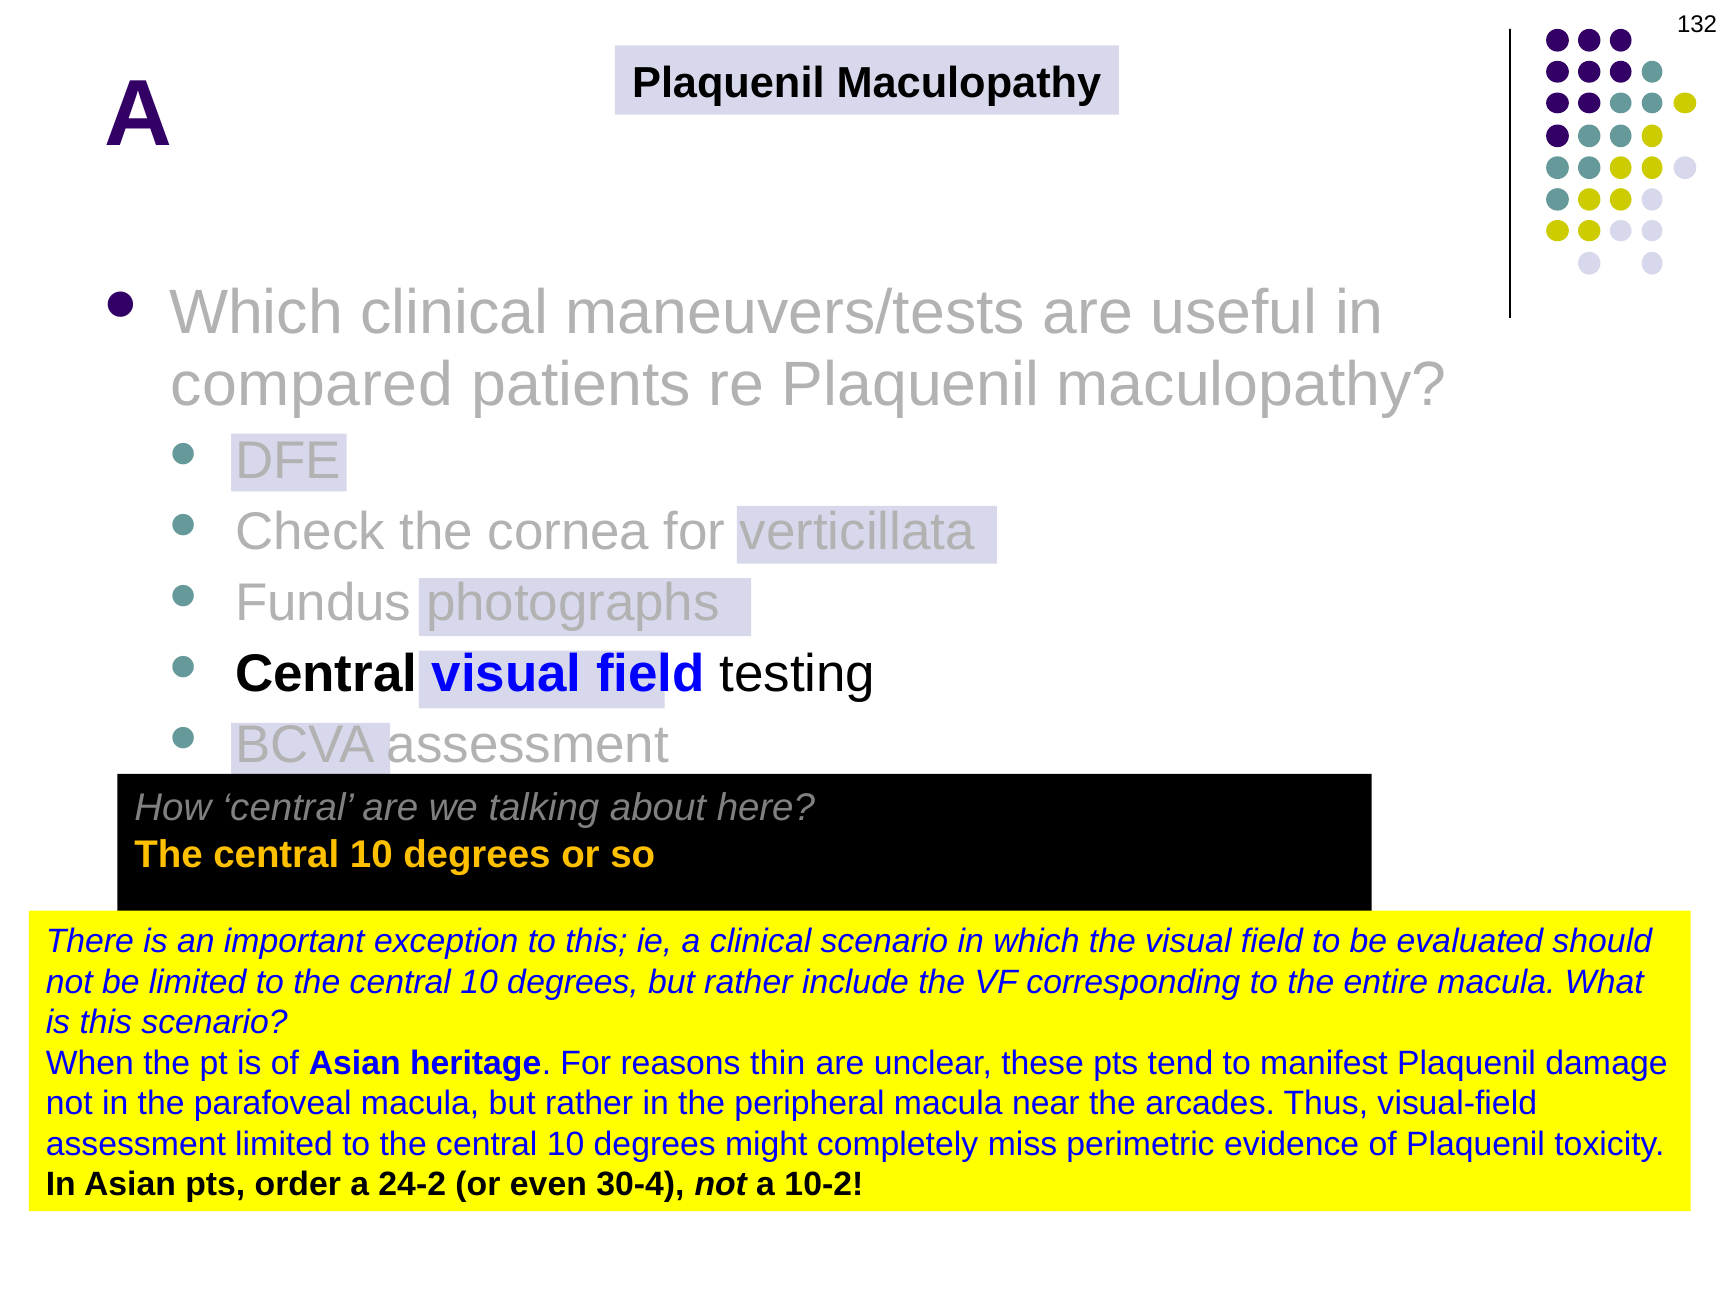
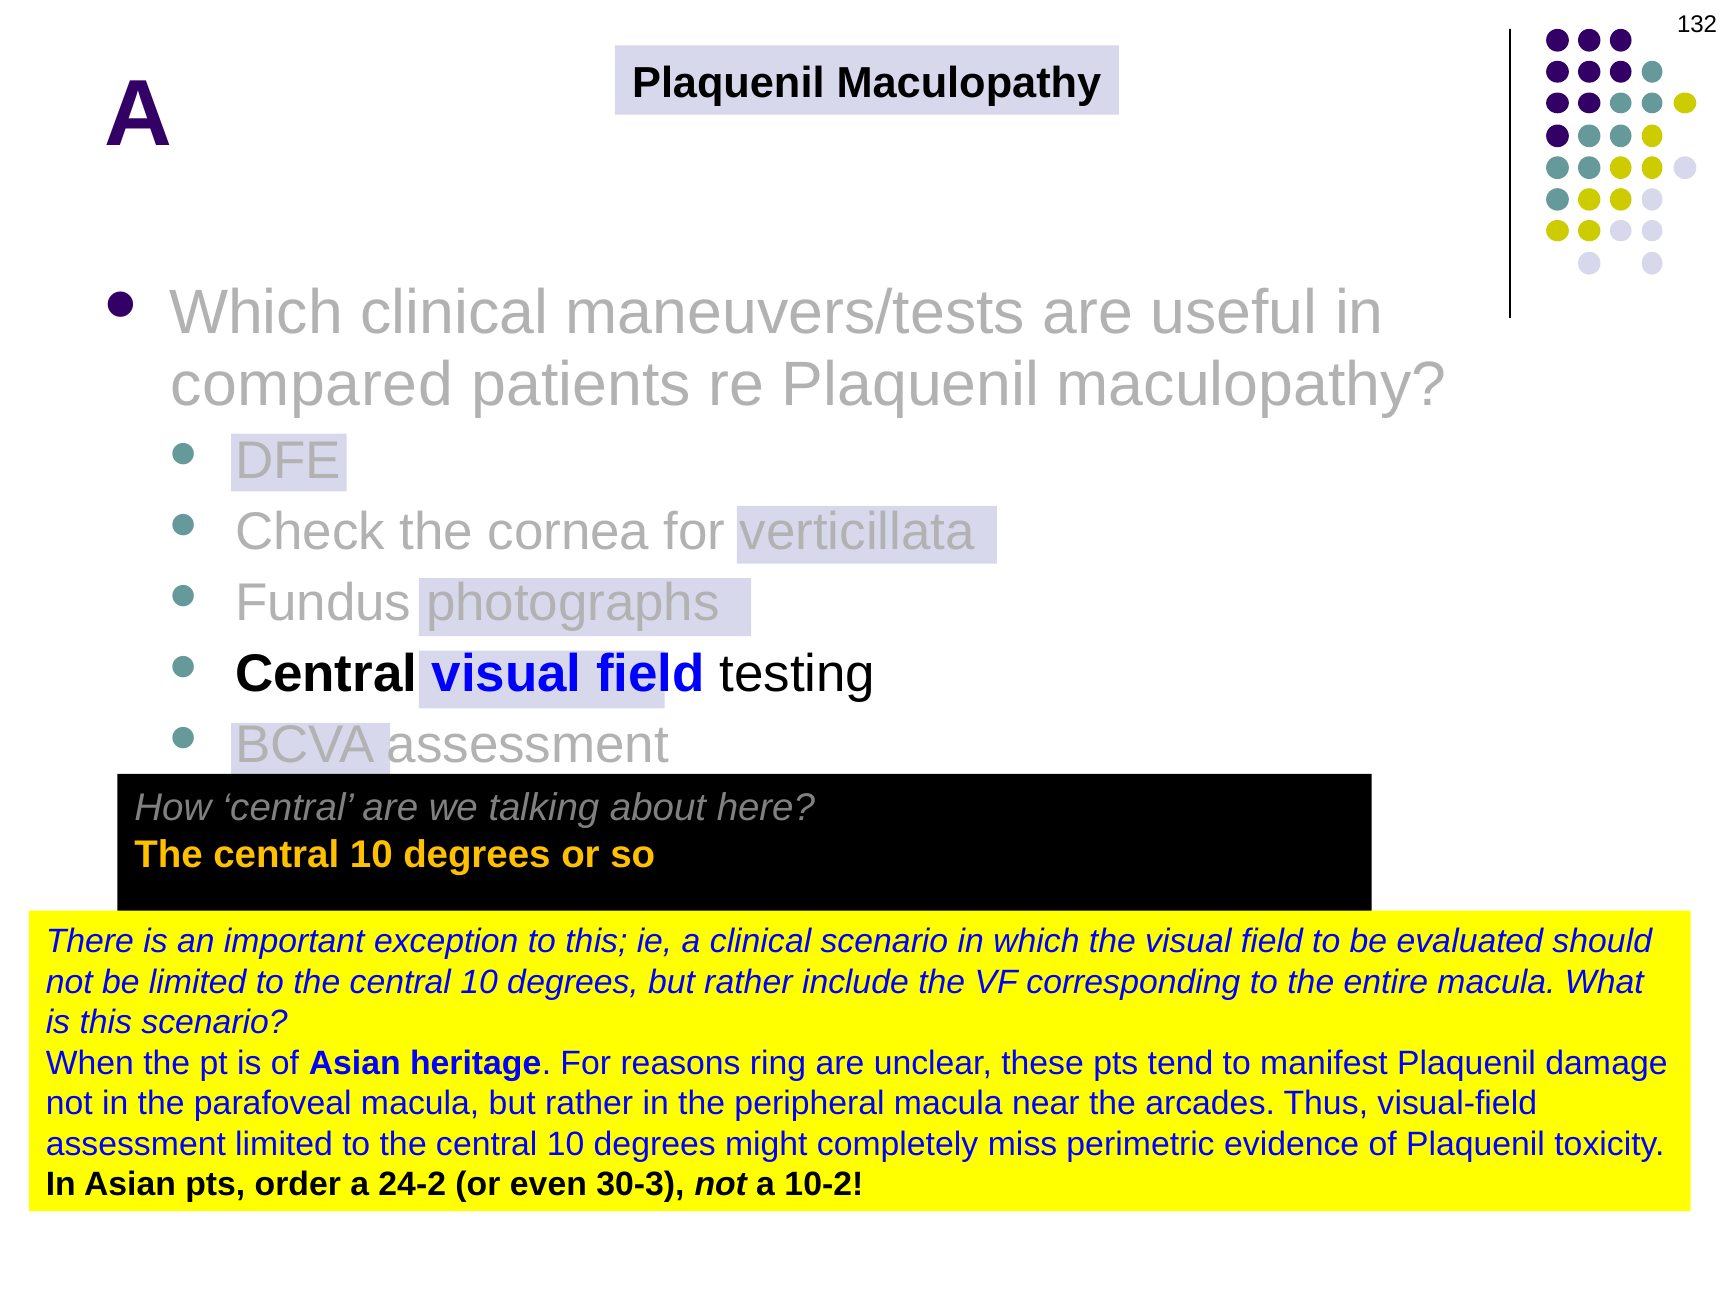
thin: thin -> ring
30-4: 30-4 -> 30-3
